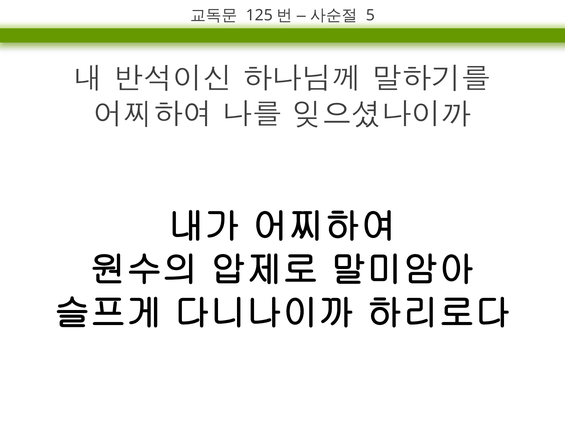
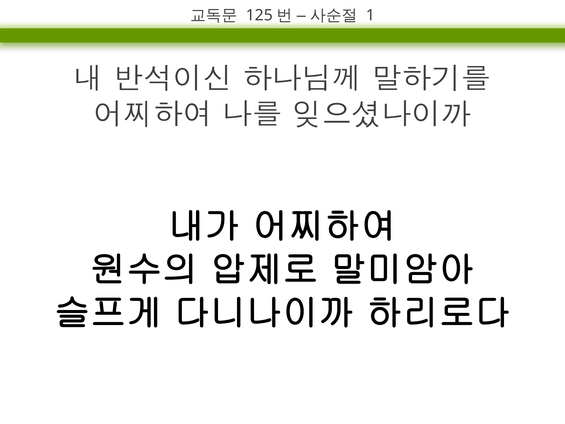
5: 5 -> 1
